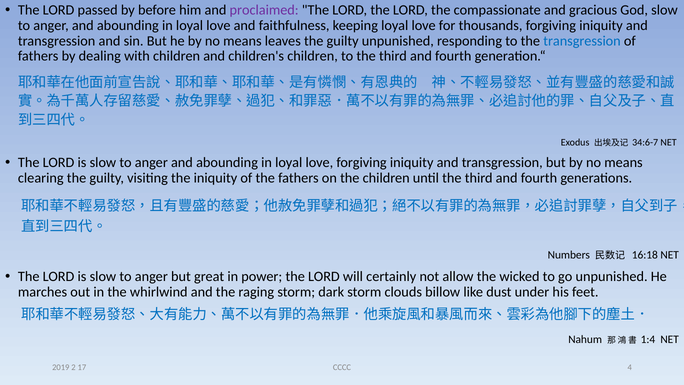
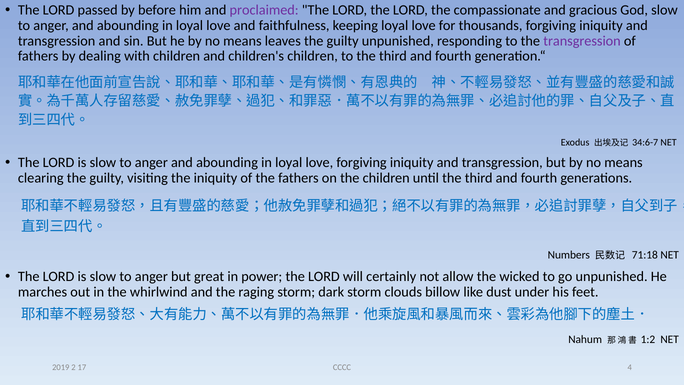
transgression at (582, 41) colour: blue -> purple
16:18: 16:18 -> 71:18
1:4: 1:4 -> 1:2
